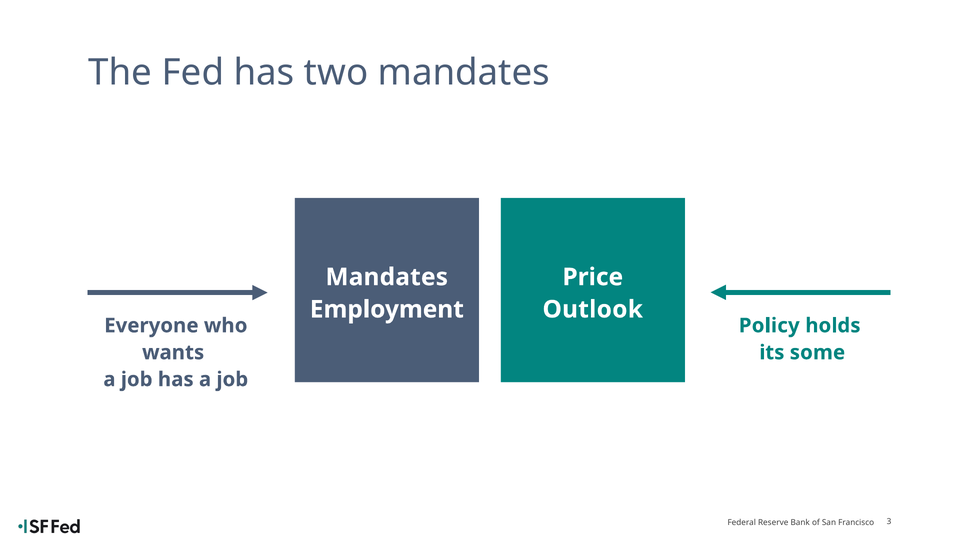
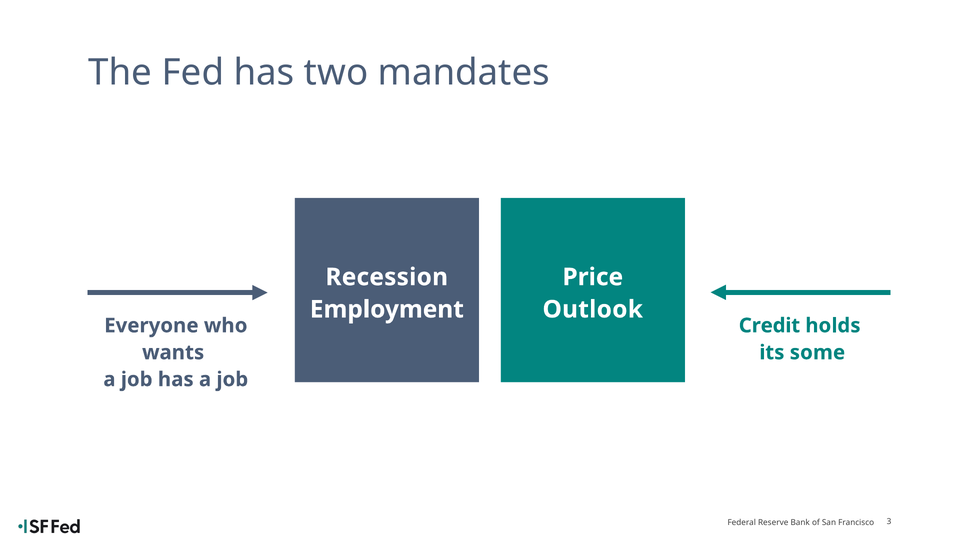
Mandates at (387, 277): Mandates -> Recession
Policy: Policy -> Credit
